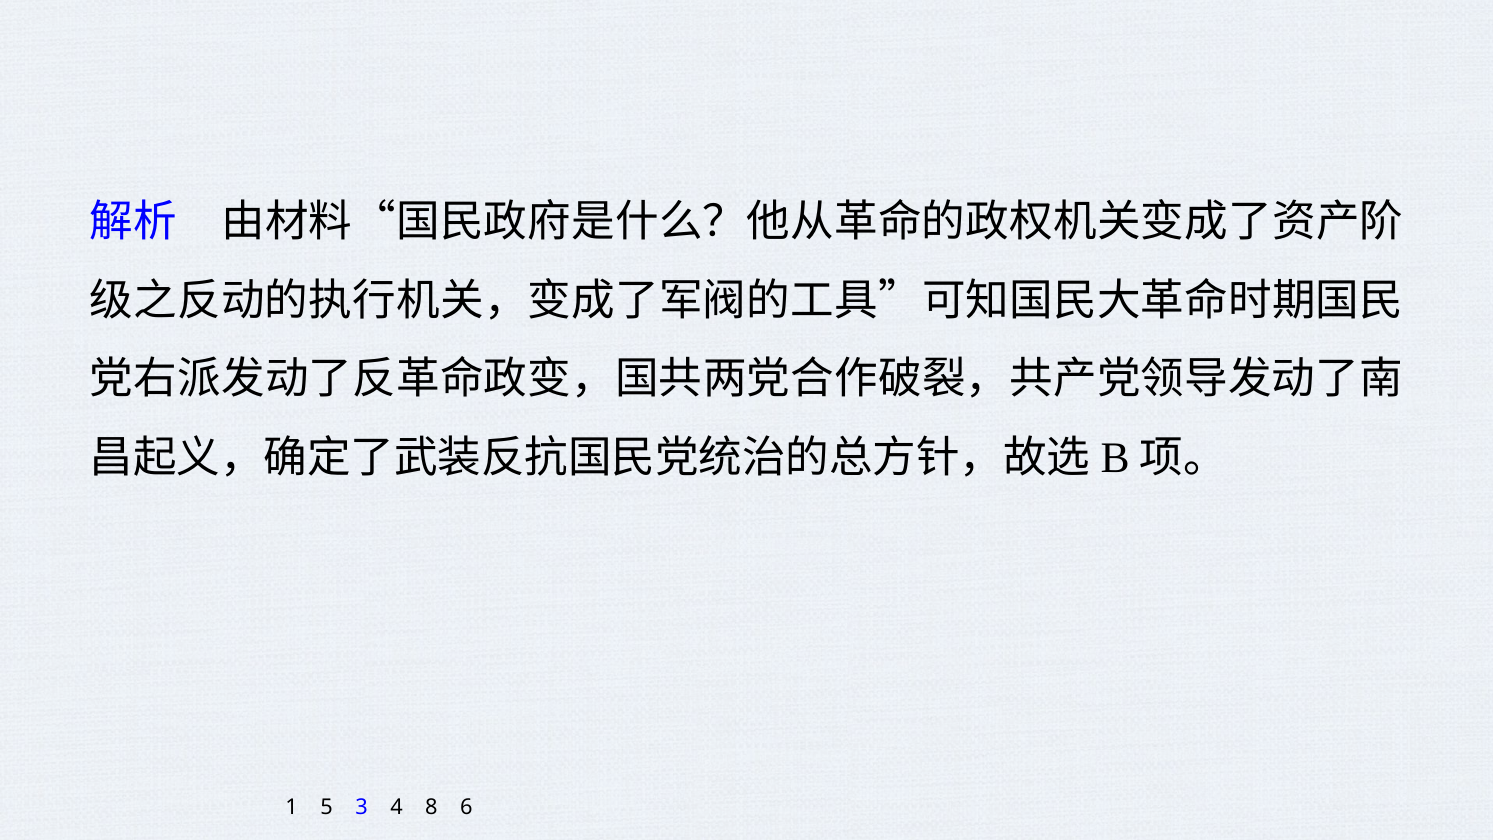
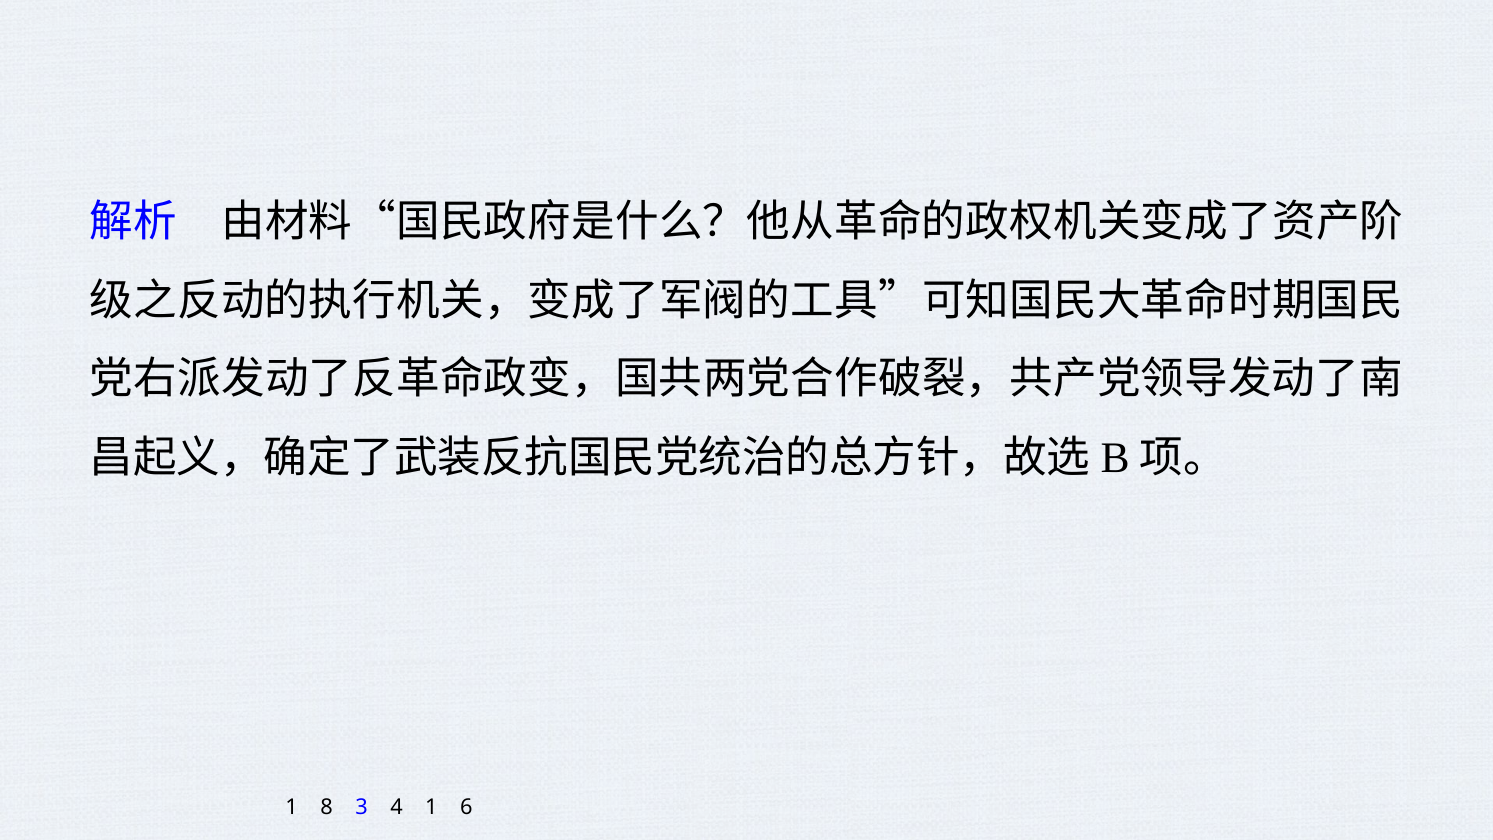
5: 5 -> 8
4 8: 8 -> 1
